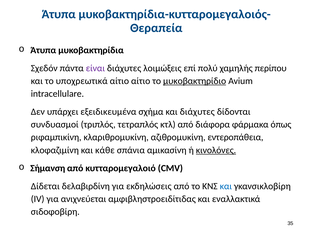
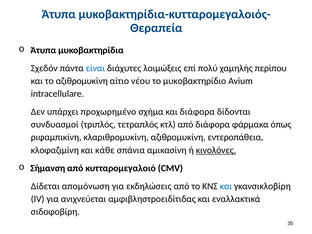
είναι colour: purple -> blue
το υποχρεωτικά: υποχρεωτικά -> αζιθρομυκίνη
αίτιο αίτιο: αίτιο -> νέου
μυκοβακτηρίδιο underline: present -> none
εξειδικευμένα: εξειδικευμένα -> προχωρημένο
και διάχυτες: διάχυτες -> διάφορα
δελαβιρδίνη: δελαβιρδίνη -> απομόνωση
